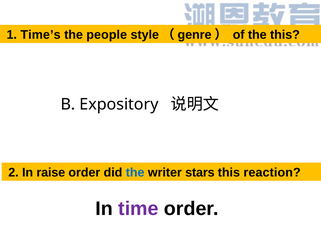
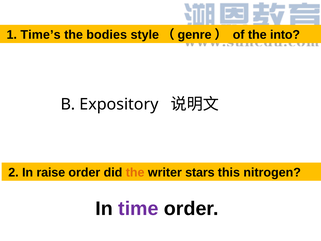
people: people -> bodies
the this: this -> into
the at (135, 172) colour: blue -> orange
reaction: reaction -> nitrogen
